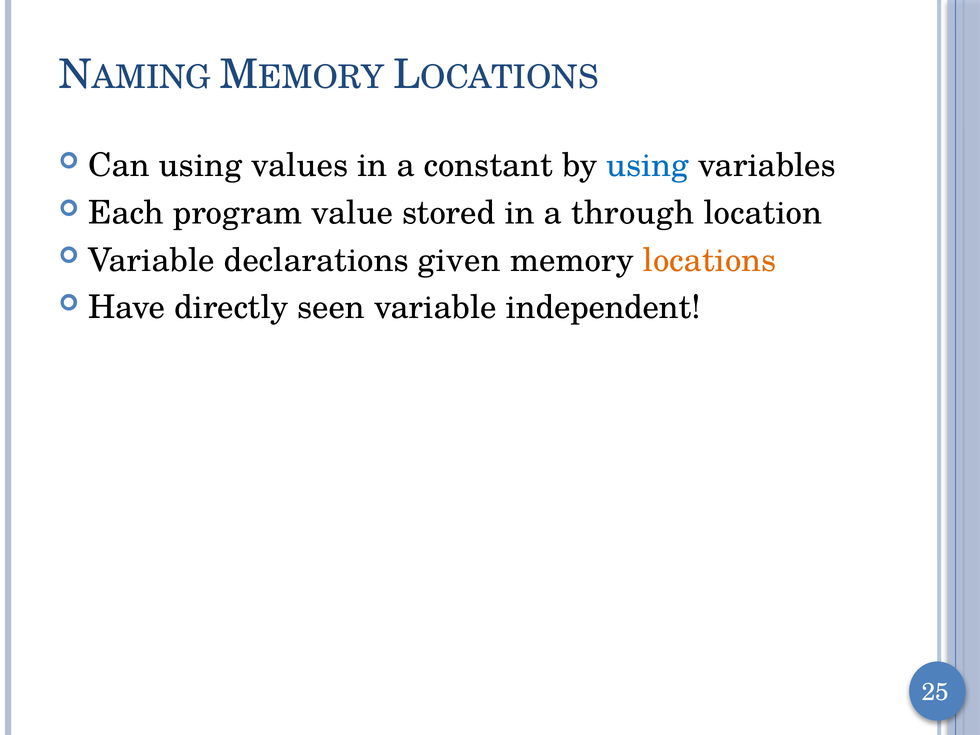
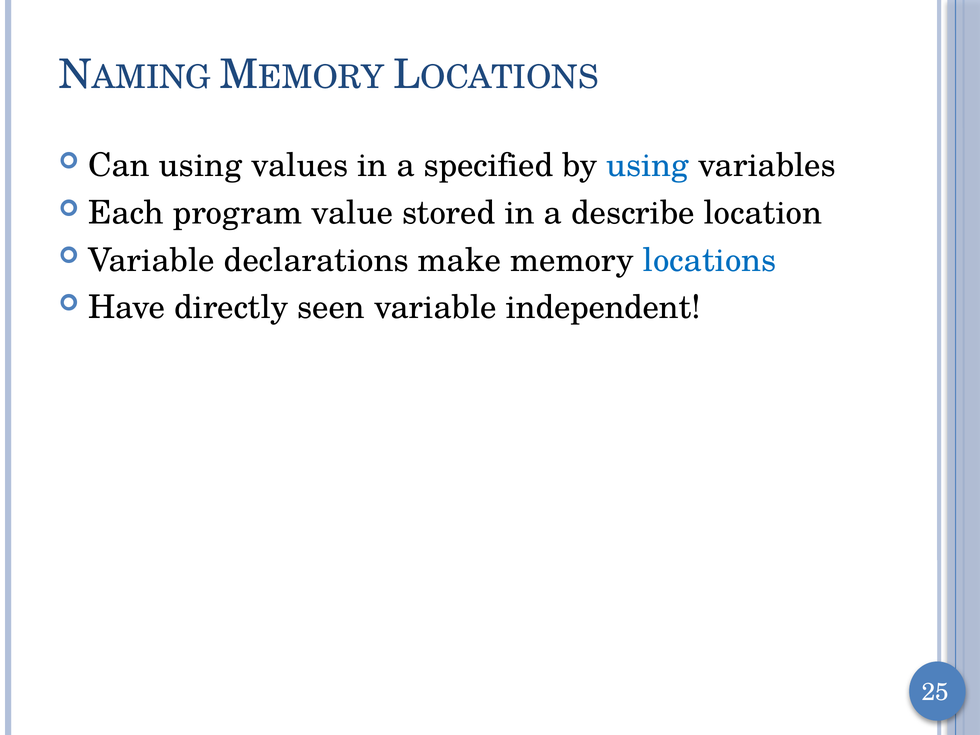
constant: constant -> specified
through: through -> describe
given: given -> make
locations colour: orange -> blue
